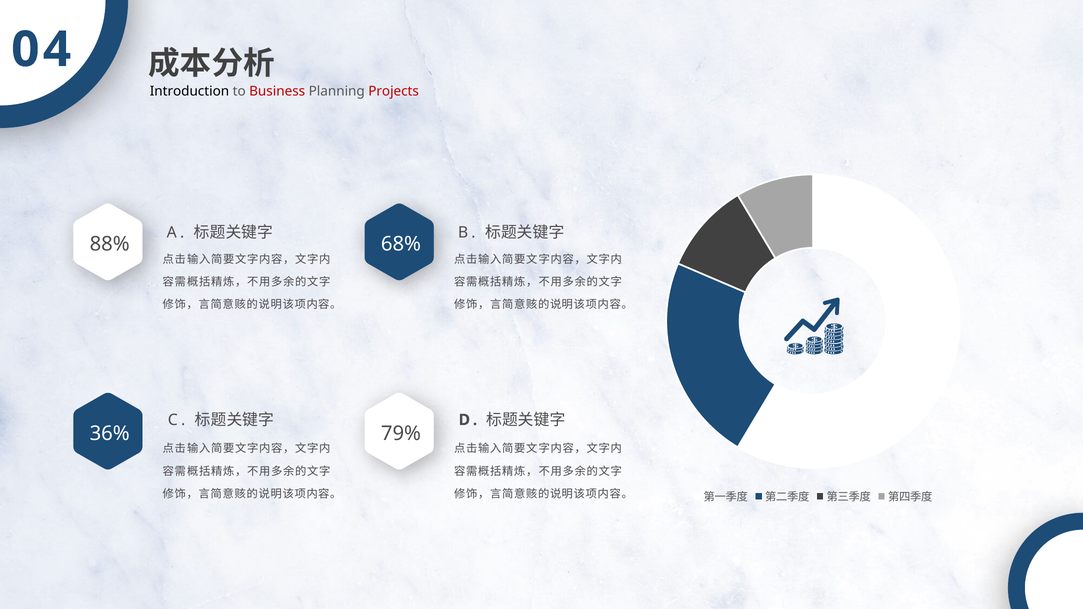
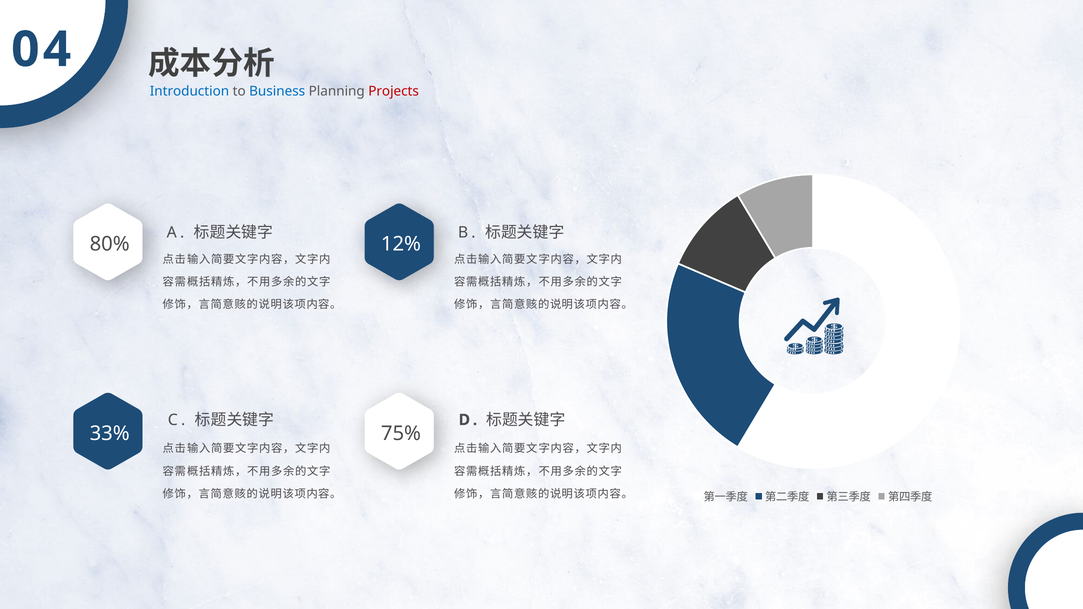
Introduction colour: black -> blue
Business colour: red -> blue
88%: 88% -> 80%
68%: 68% -> 12%
36%: 36% -> 33%
79%: 79% -> 75%
